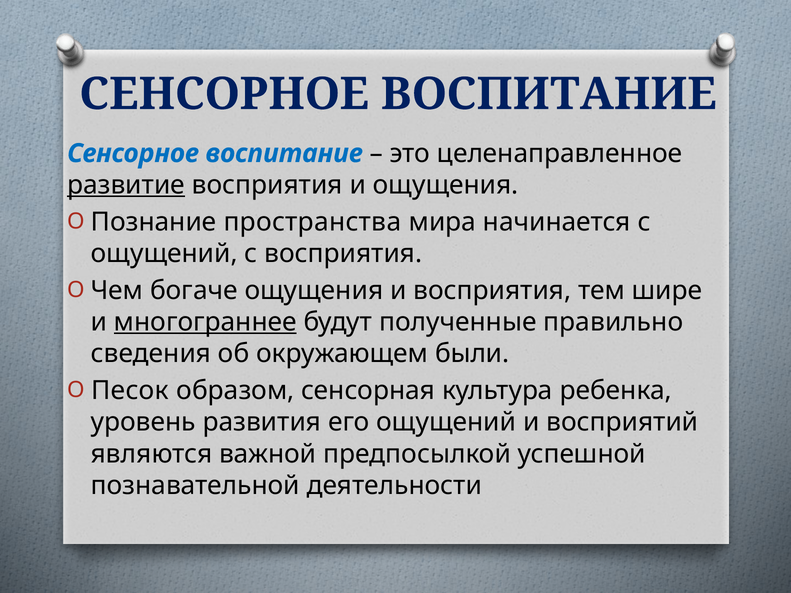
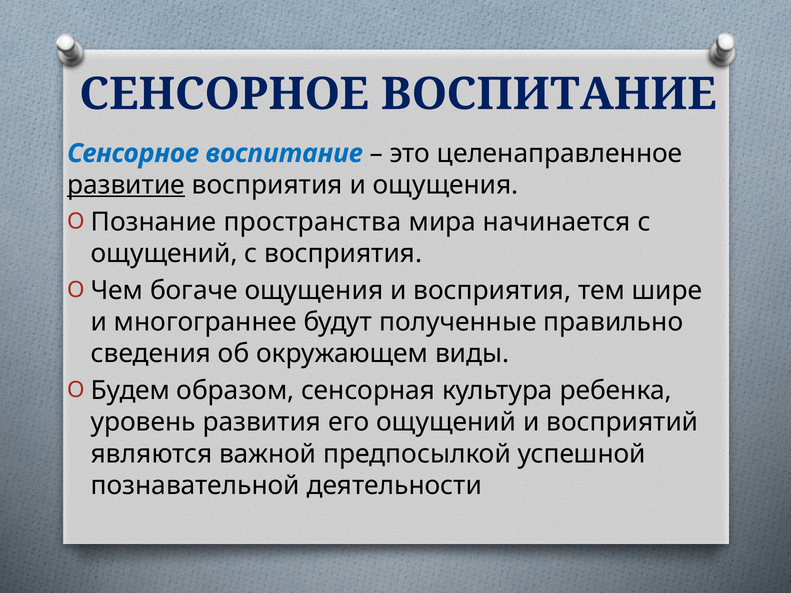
многограннее underline: present -> none
были: были -> виды
Песок: Песок -> Будем
